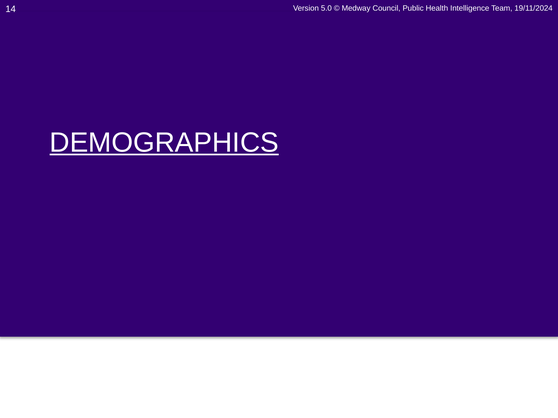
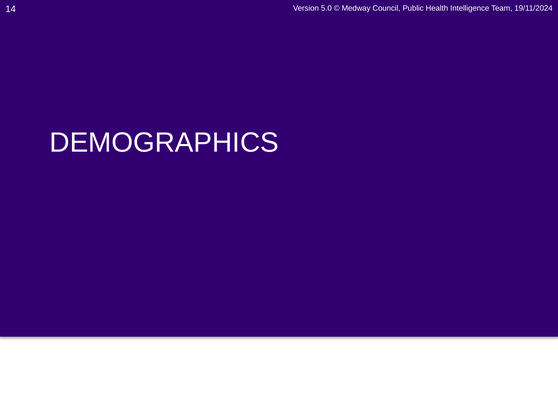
DEMOGRAPHICS underline: present -> none
